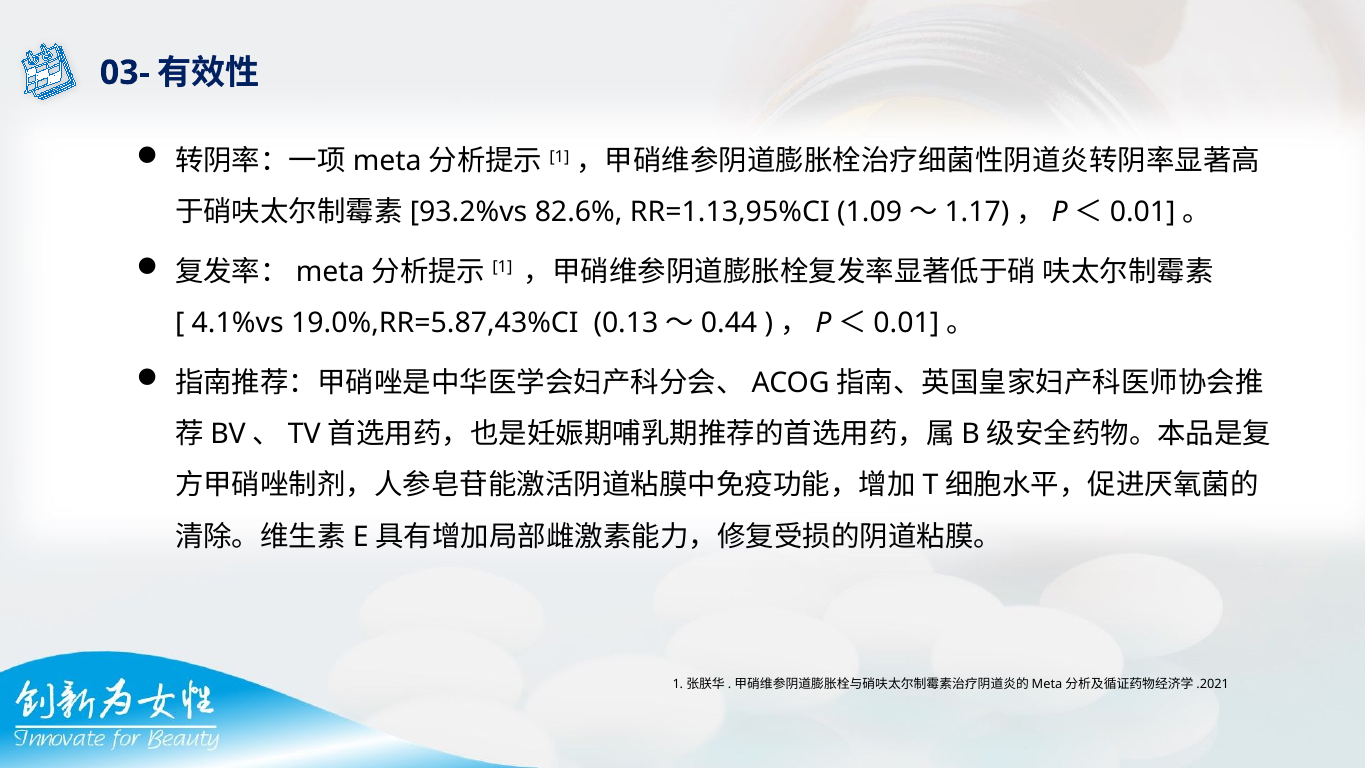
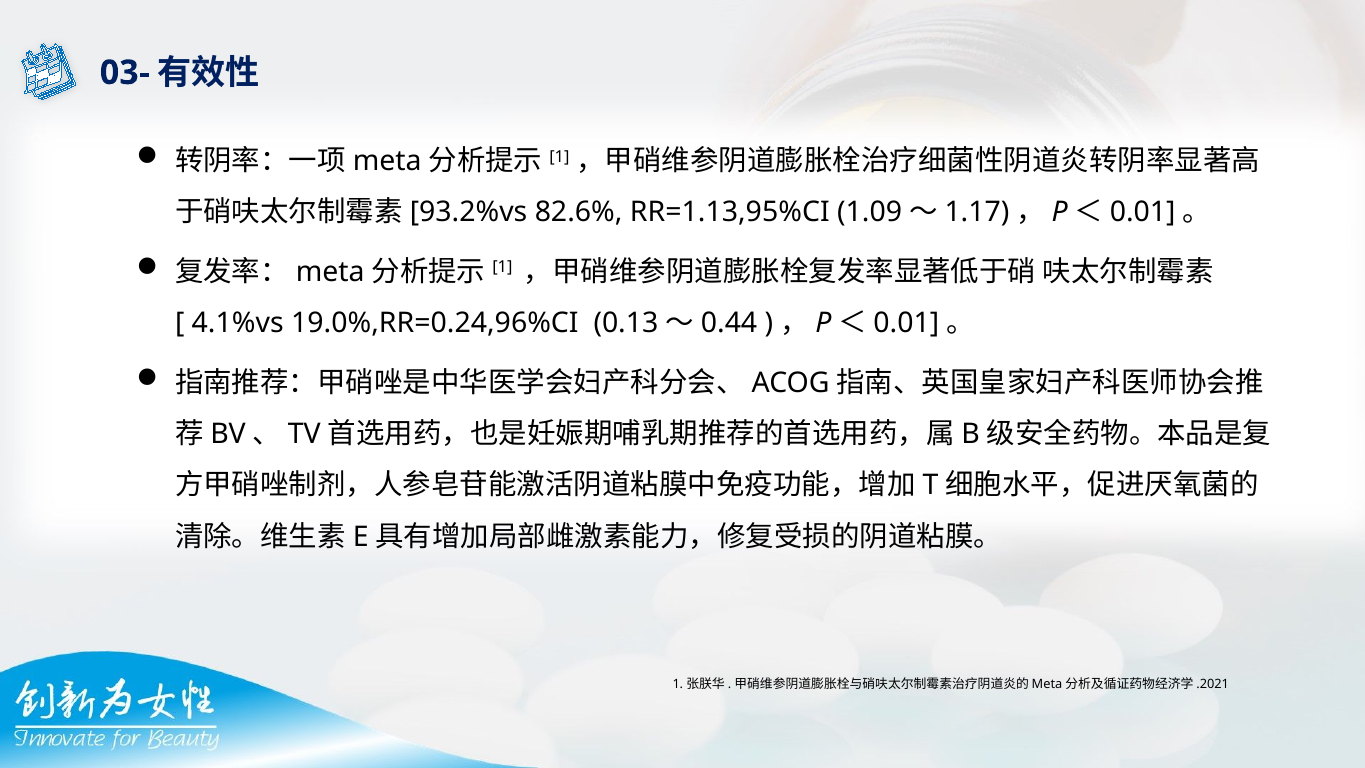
19.0%,RR=5.87,43%CI: 19.0%,RR=5.87,43%CI -> 19.0%,RR=0.24,96%CI
